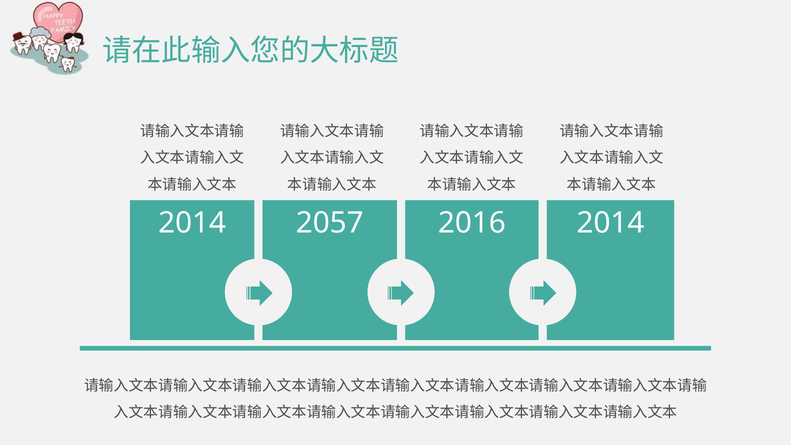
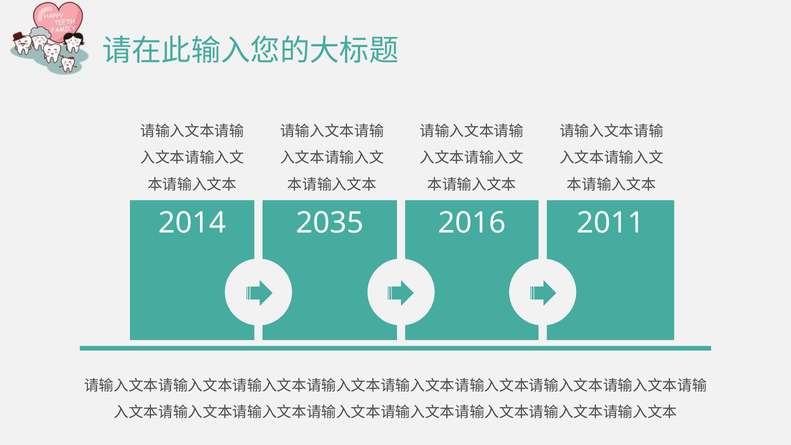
2057: 2057 -> 2035
2016 2014: 2014 -> 2011
